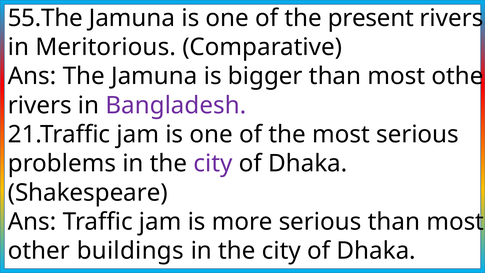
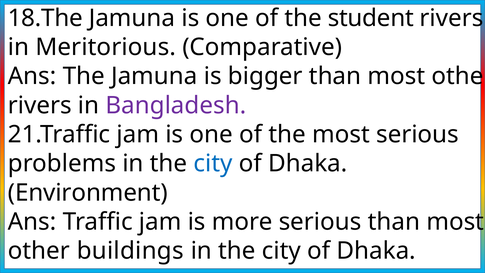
55.The: 55.The -> 18.The
present: present -> student
city at (213, 164) colour: purple -> blue
Shakespeare: Shakespeare -> Environment
